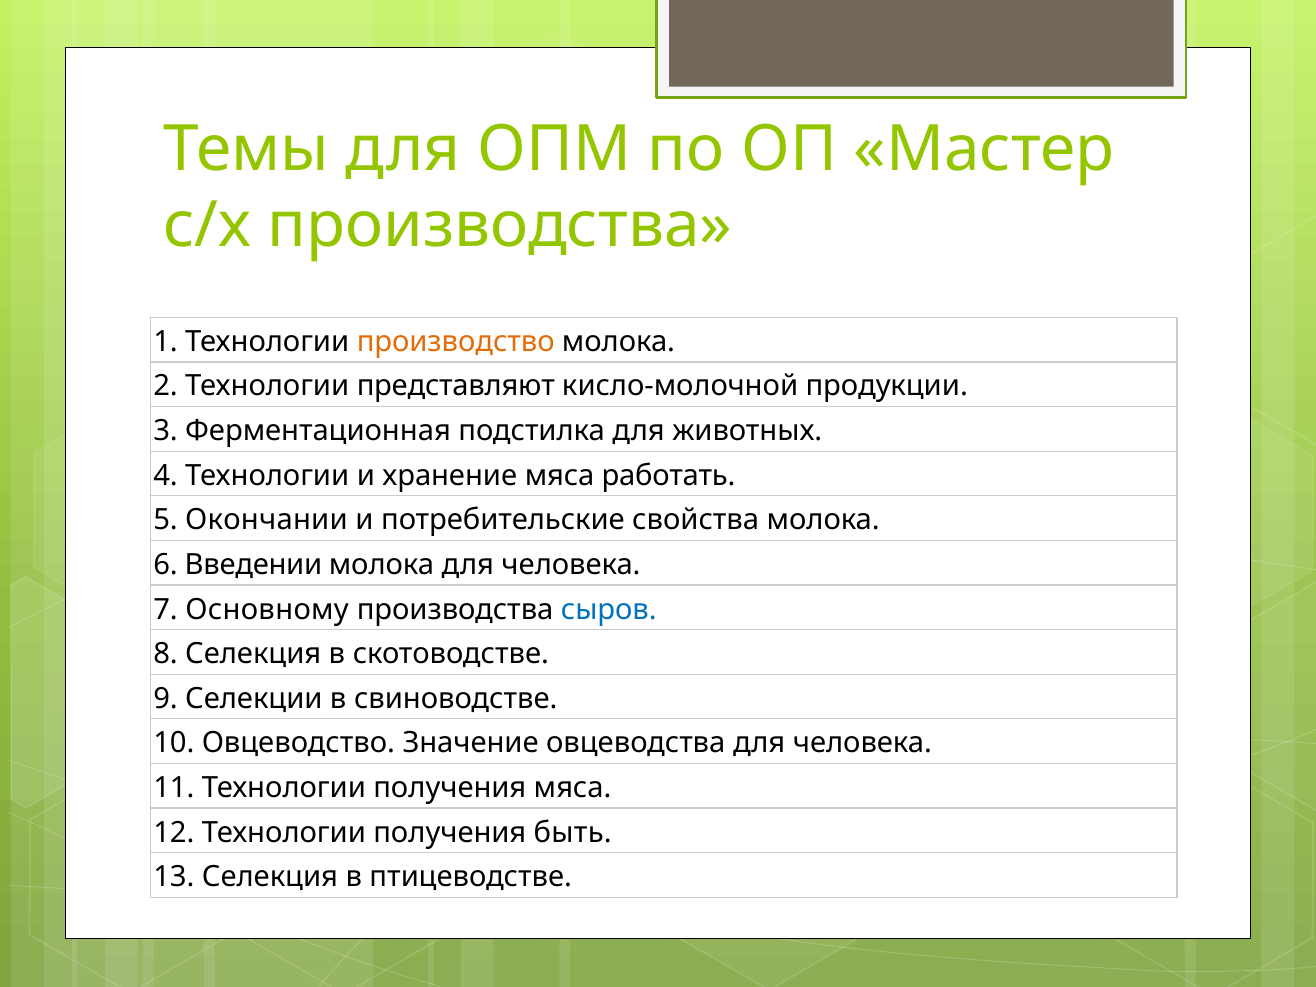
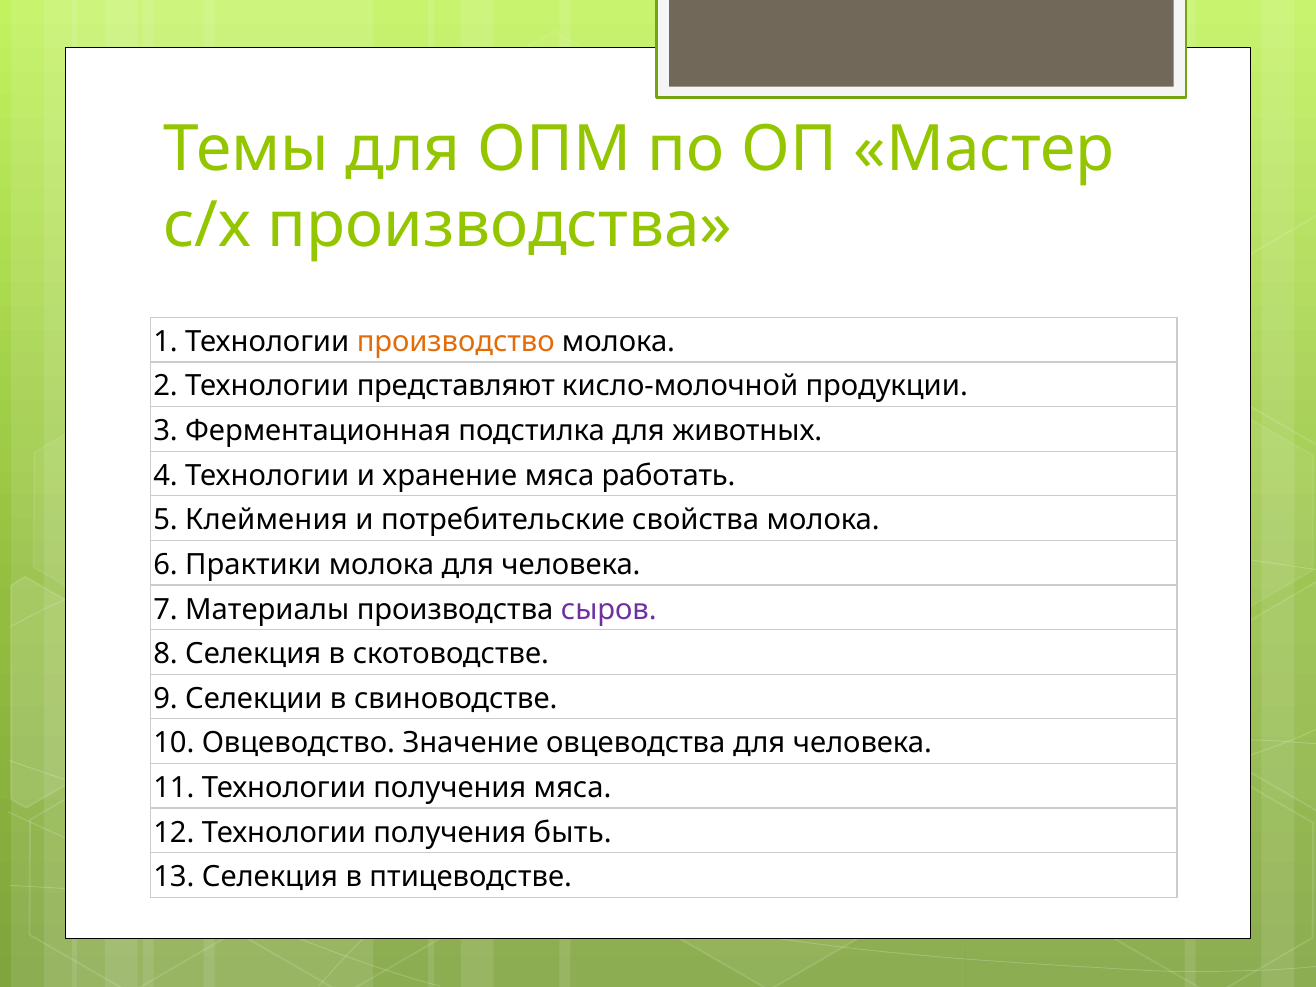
Окончании: Окончании -> Клеймения
Введении: Введении -> Практики
Основному: Основному -> Материалы
сыров colour: blue -> purple
